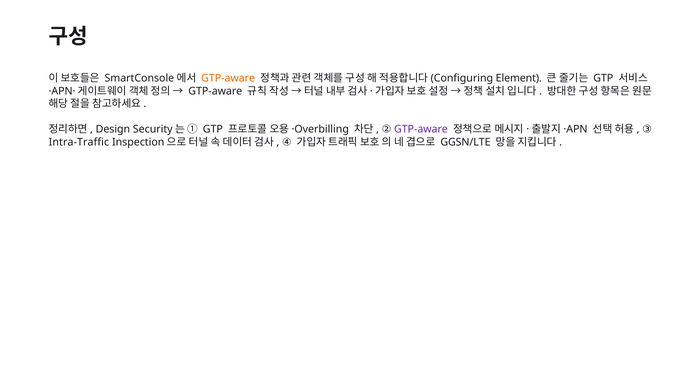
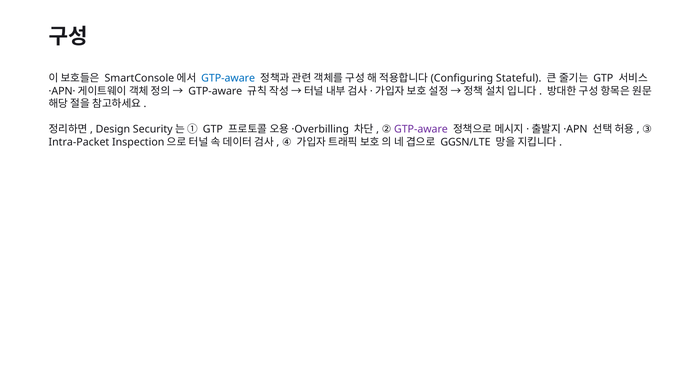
GTP-aware at (228, 78) colour: orange -> blue
Element: Element -> Stateful
Intra-Traffic: Intra-Traffic -> Intra-Packet
